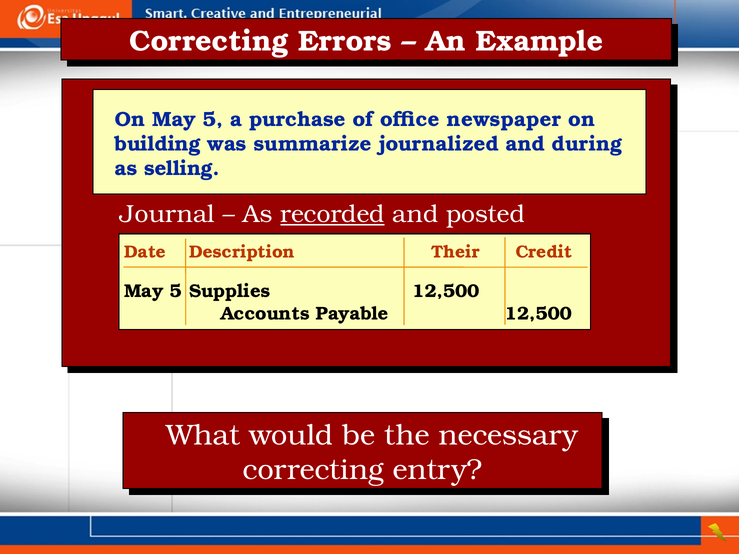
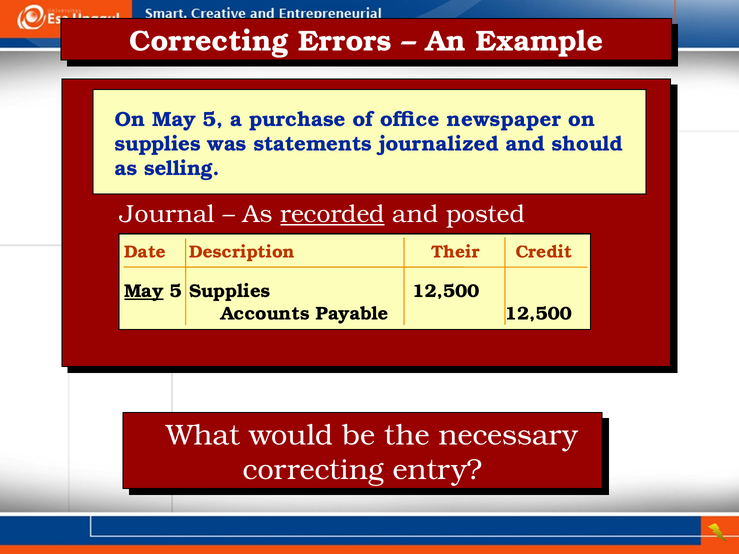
building at (158, 144): building -> supplies
summarize: summarize -> statements
during: during -> should
May at (144, 291) underline: none -> present
